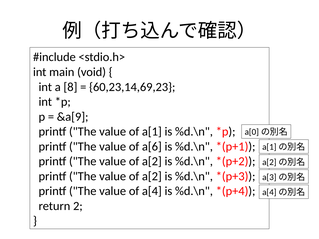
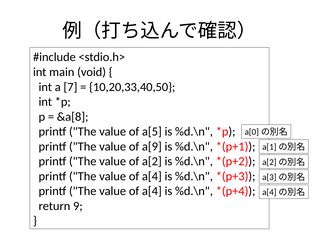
8: 8 -> 7
60,23,14,69,23: 60,23,14,69,23 -> 10,20,33,40,50
&a[9: &a[9 -> &a[8
a[1: a[1 -> a[5
a[6: a[6 -> a[9
a[2 at (152, 176): a[2 -> a[4
2: 2 -> 9
